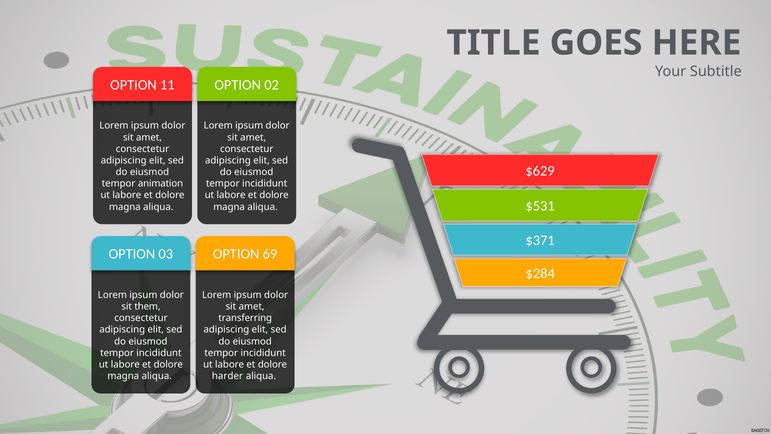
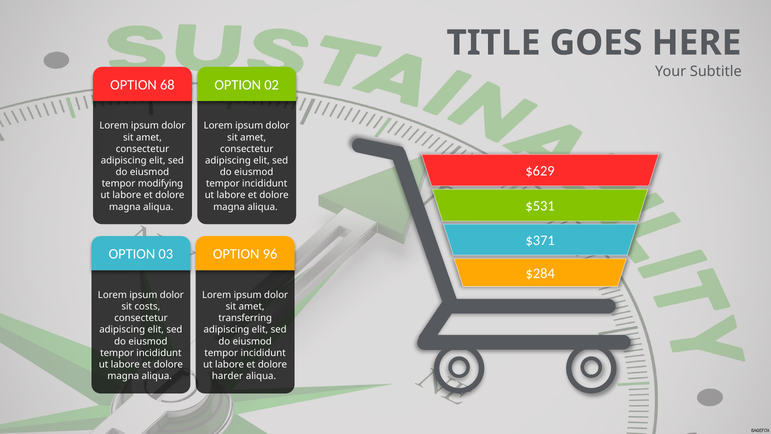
11: 11 -> 68
animation: animation -> modifying
69: 69 -> 96
them: them -> costs
